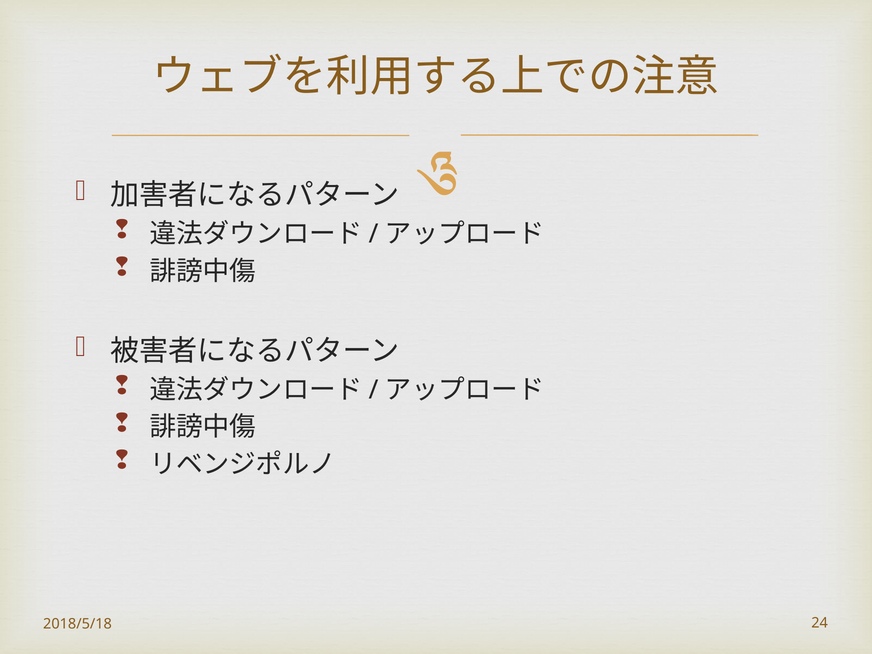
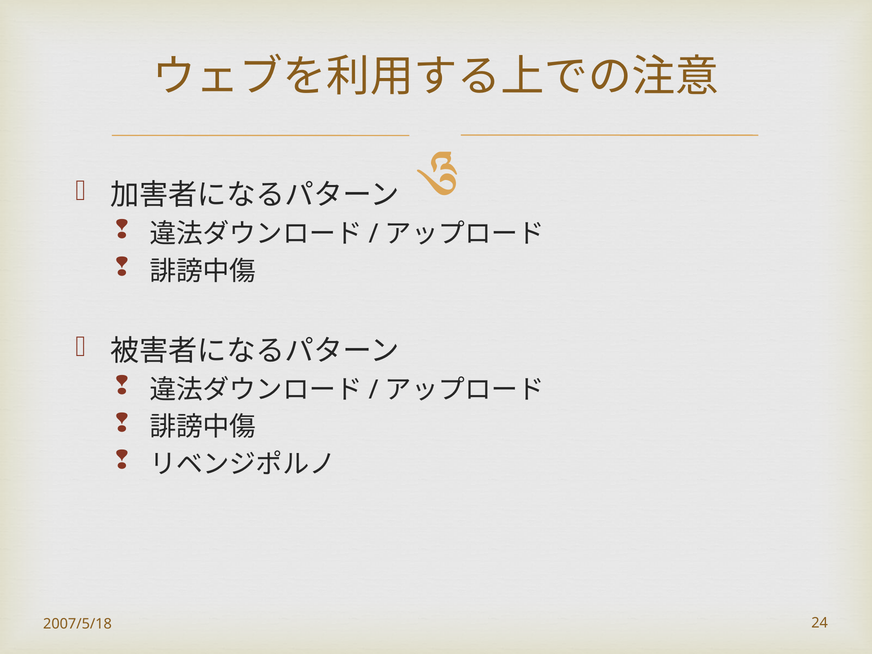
2018/5/18: 2018/5/18 -> 2007/5/18
